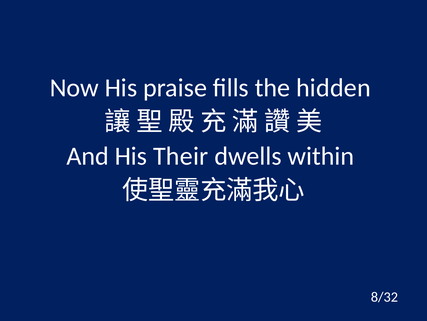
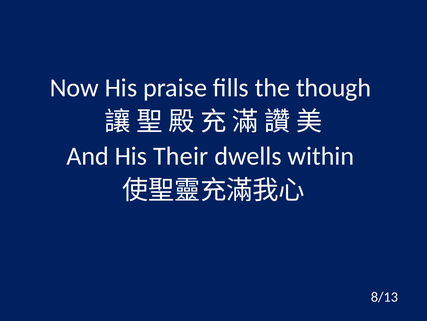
hidden: hidden -> though
8/32: 8/32 -> 8/13
